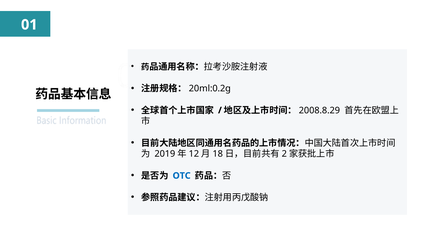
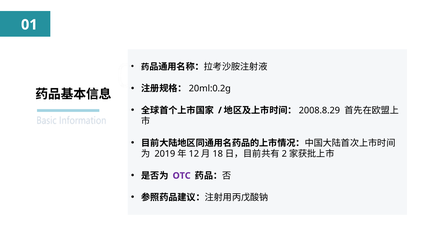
OTC colour: blue -> purple
